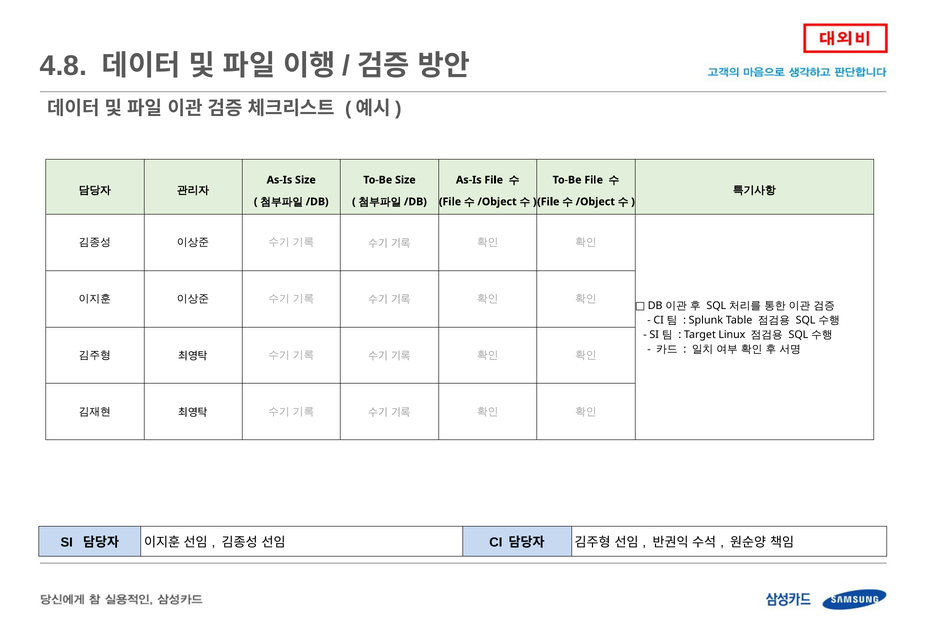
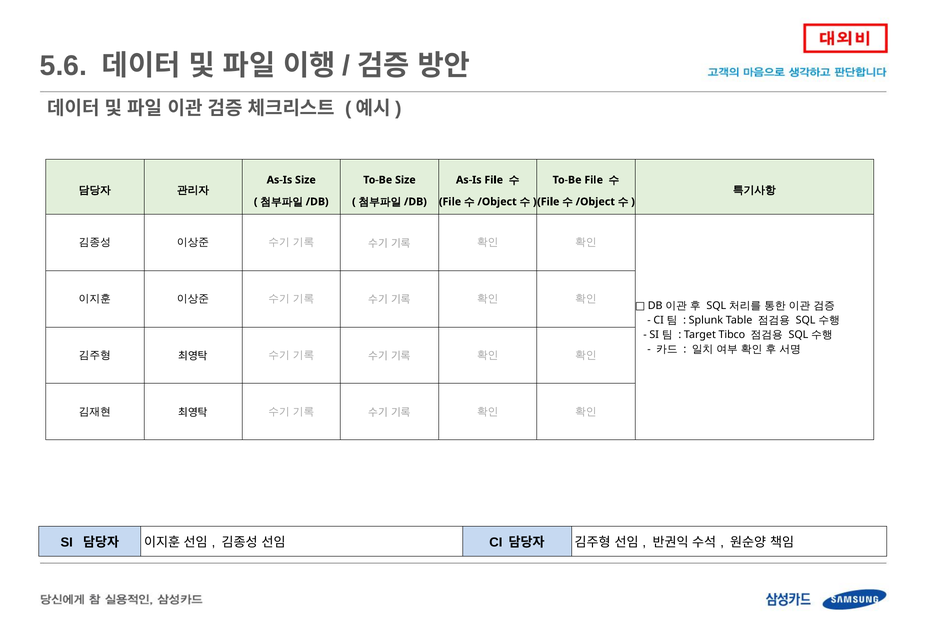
4.8: 4.8 -> 5.6
Linux: Linux -> Tibco
